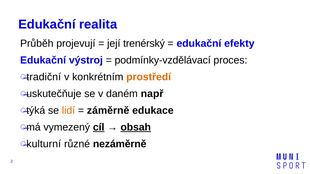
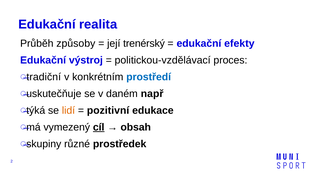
projevují: projevují -> způsoby
podmínky-vzdělávací: podmínky-vzdělávací -> politickou-vzdělávací
prostředí colour: orange -> blue
záměrně: záměrně -> pozitivní
obsah underline: present -> none
kulturní: kulturní -> skupiny
nezáměrně: nezáměrně -> prostředek
